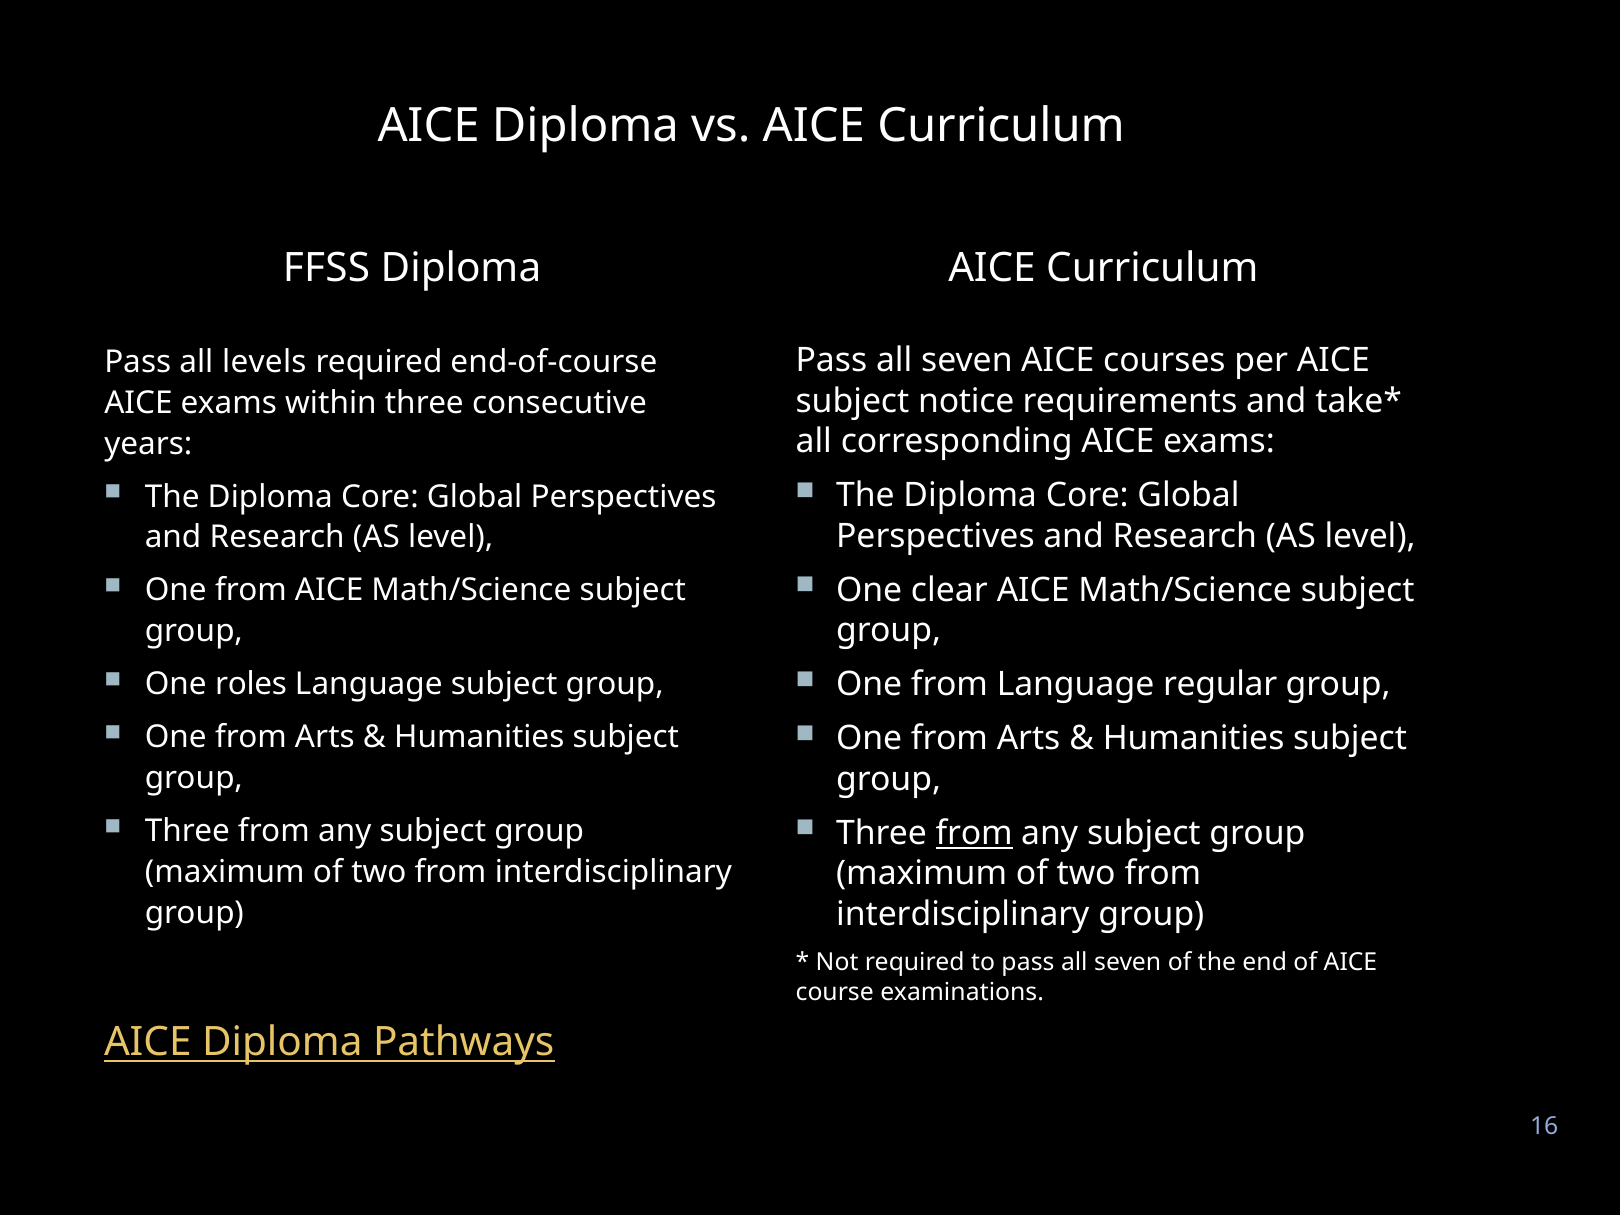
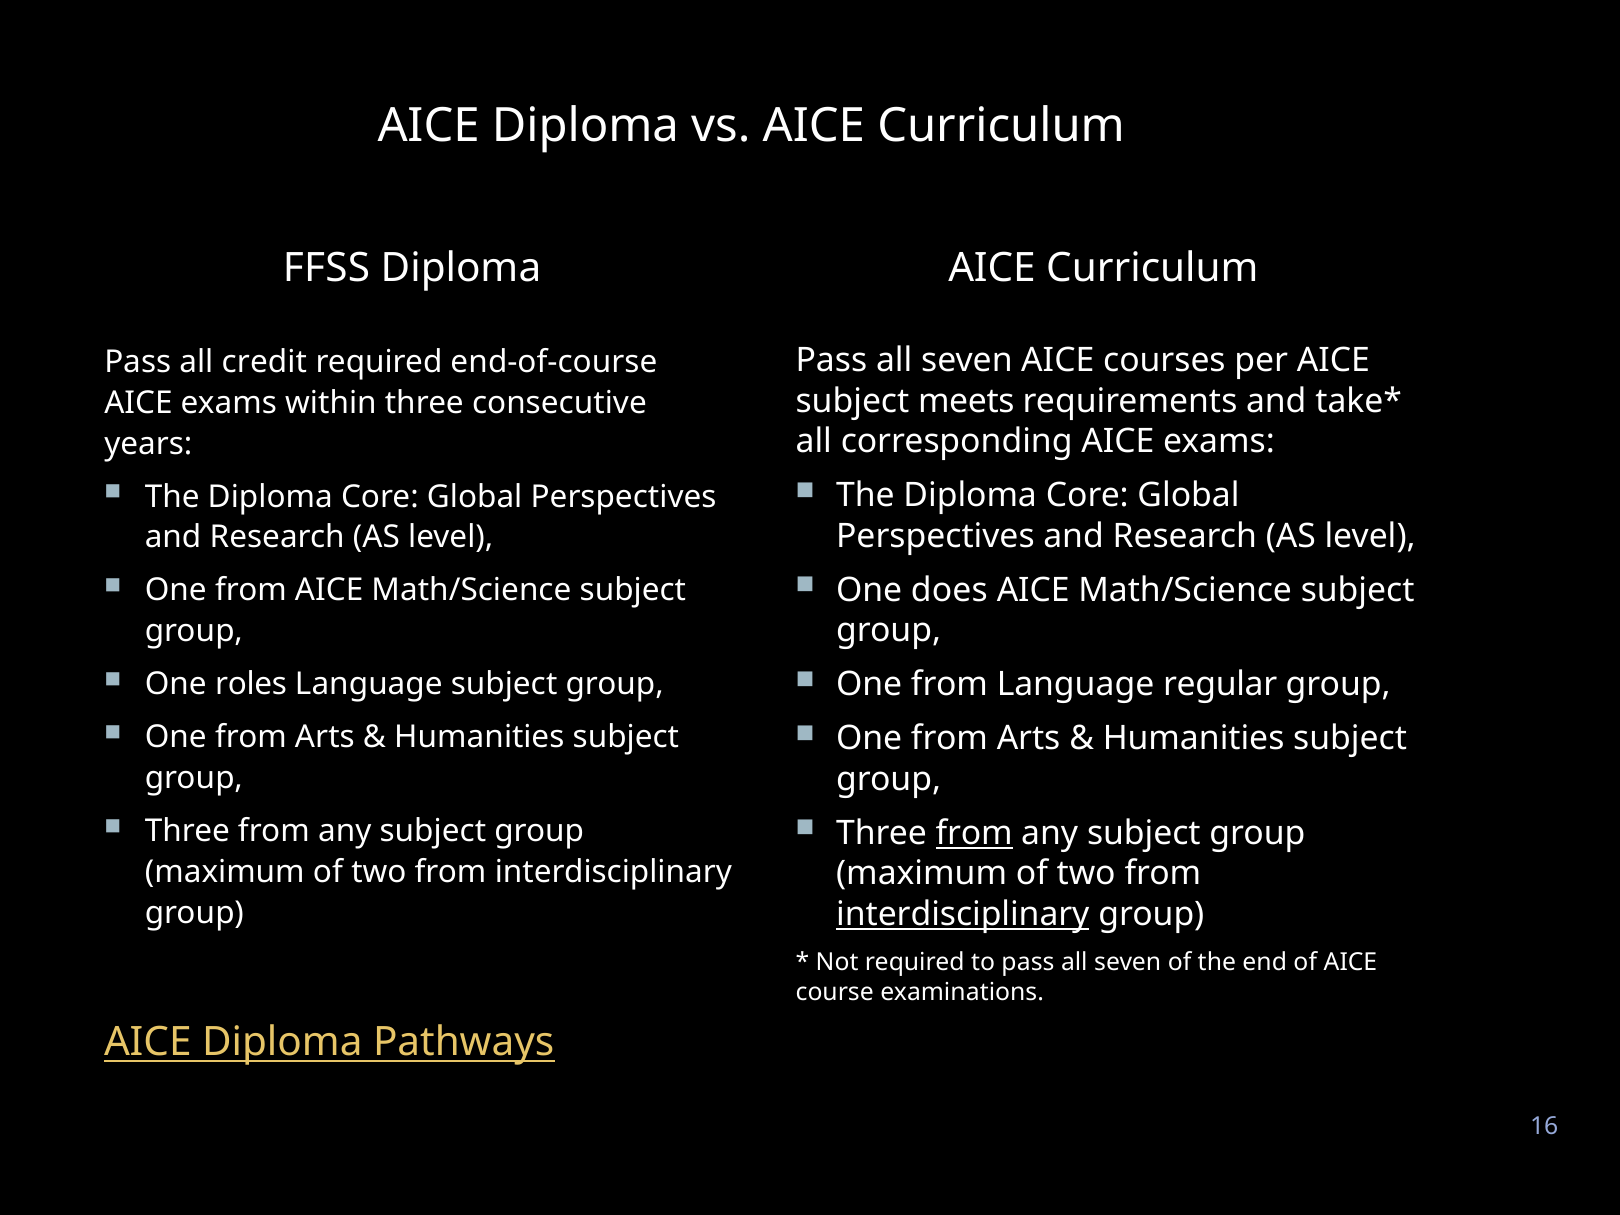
levels: levels -> credit
notice: notice -> meets
clear: clear -> does
interdisciplinary at (963, 914) underline: none -> present
